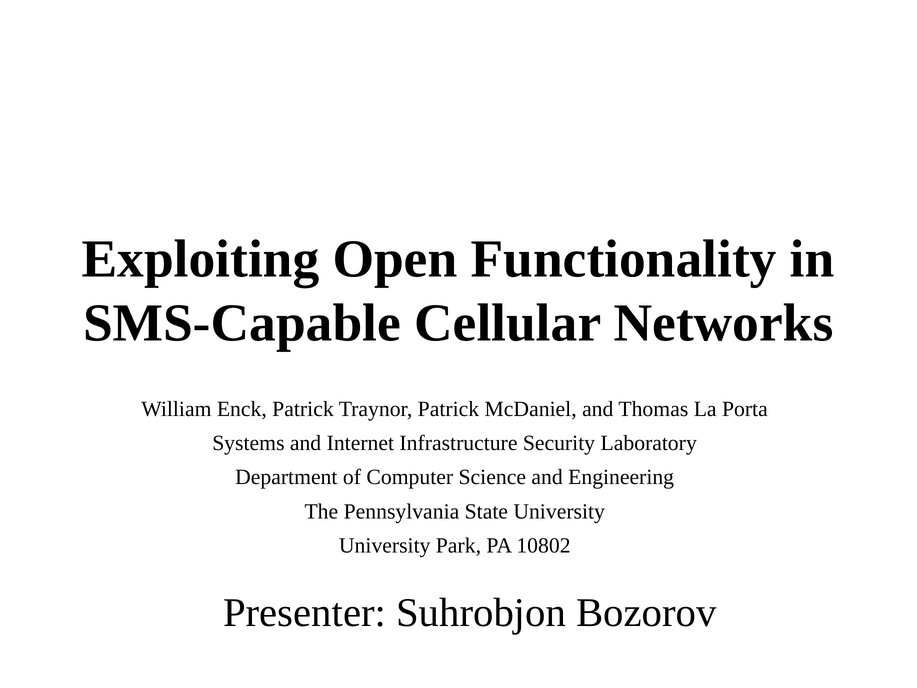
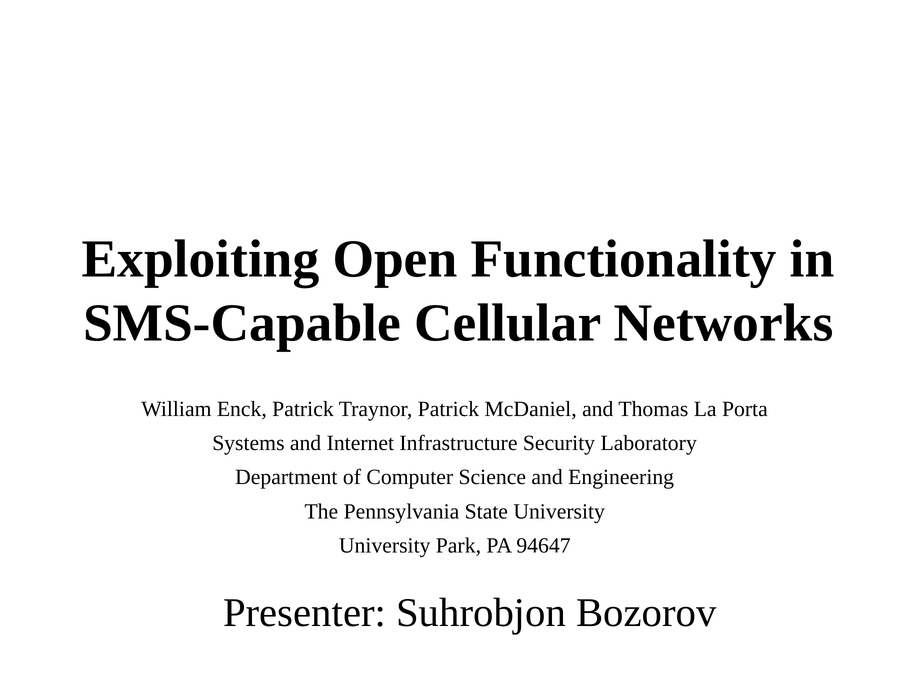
10802: 10802 -> 94647
